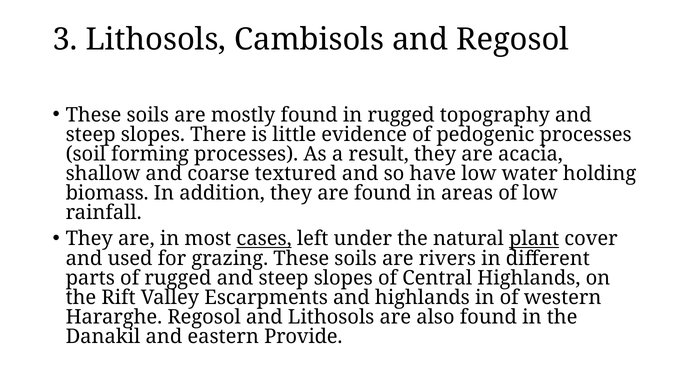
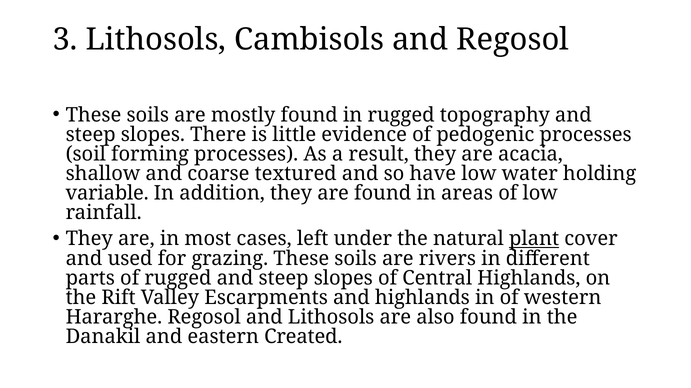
biomass: biomass -> variable
cases underline: present -> none
Provide: Provide -> Created
